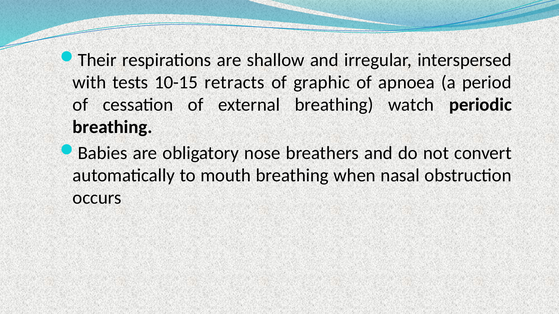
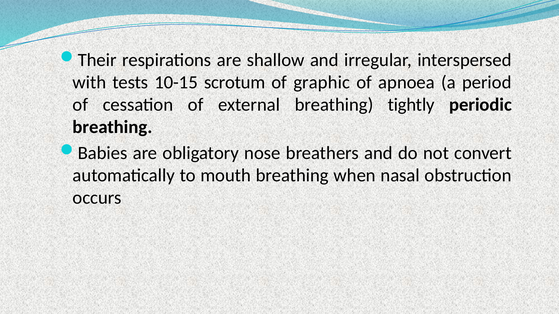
retracts: retracts -> scrotum
watch: watch -> tightly
